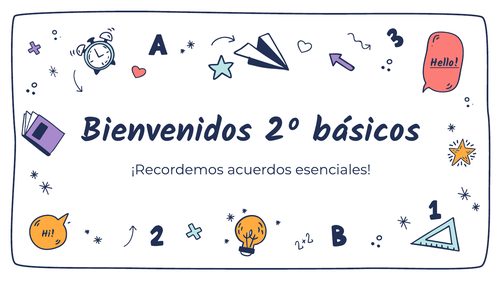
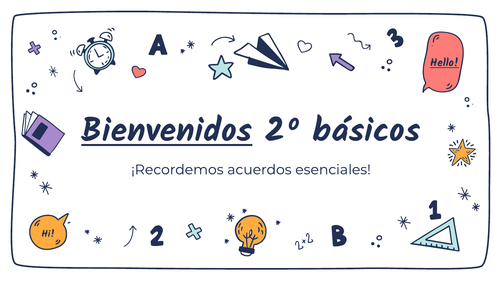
Bienvenidos underline: none -> present
